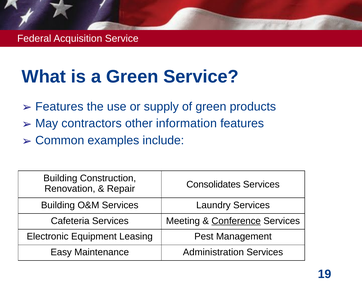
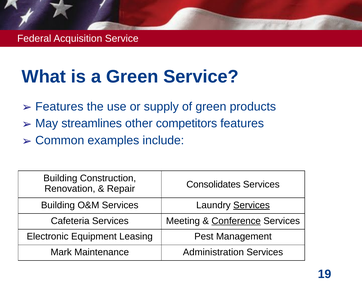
contractors: contractors -> streamlines
information: information -> competitors
Services at (252, 205) underline: none -> present
Easy: Easy -> Mark
